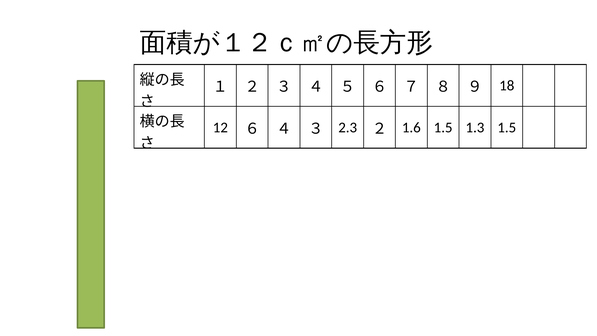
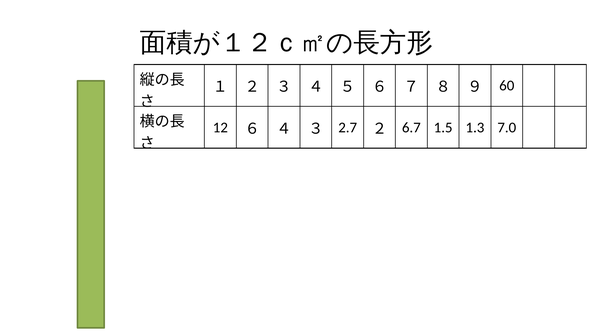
18: 18 -> 60
2.3: 2.3 -> 2.7
1.6: 1.6 -> 6.7
1.3 1.5: 1.5 -> 7.0
